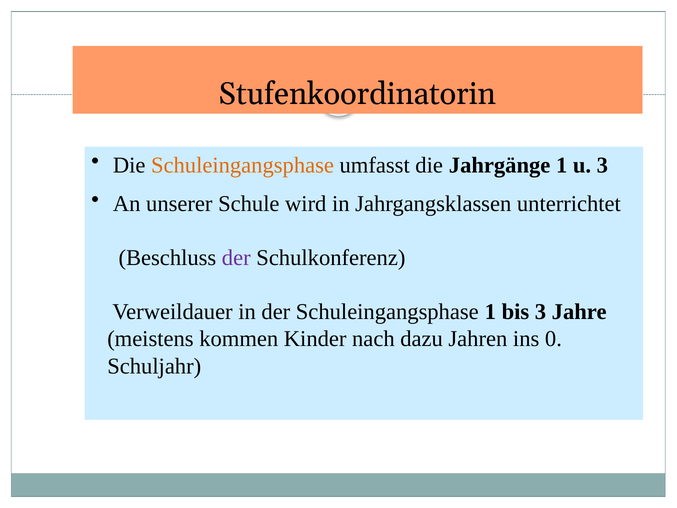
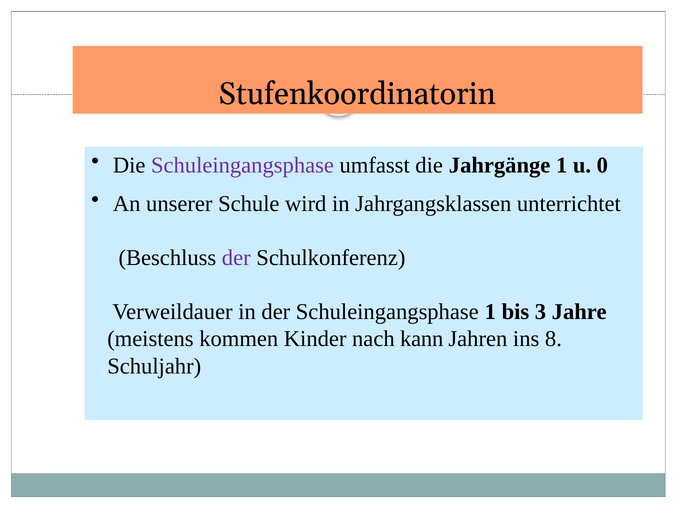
Schuleingangsphase at (242, 165) colour: orange -> purple
u 3: 3 -> 0
dazu: dazu -> kann
0: 0 -> 8
